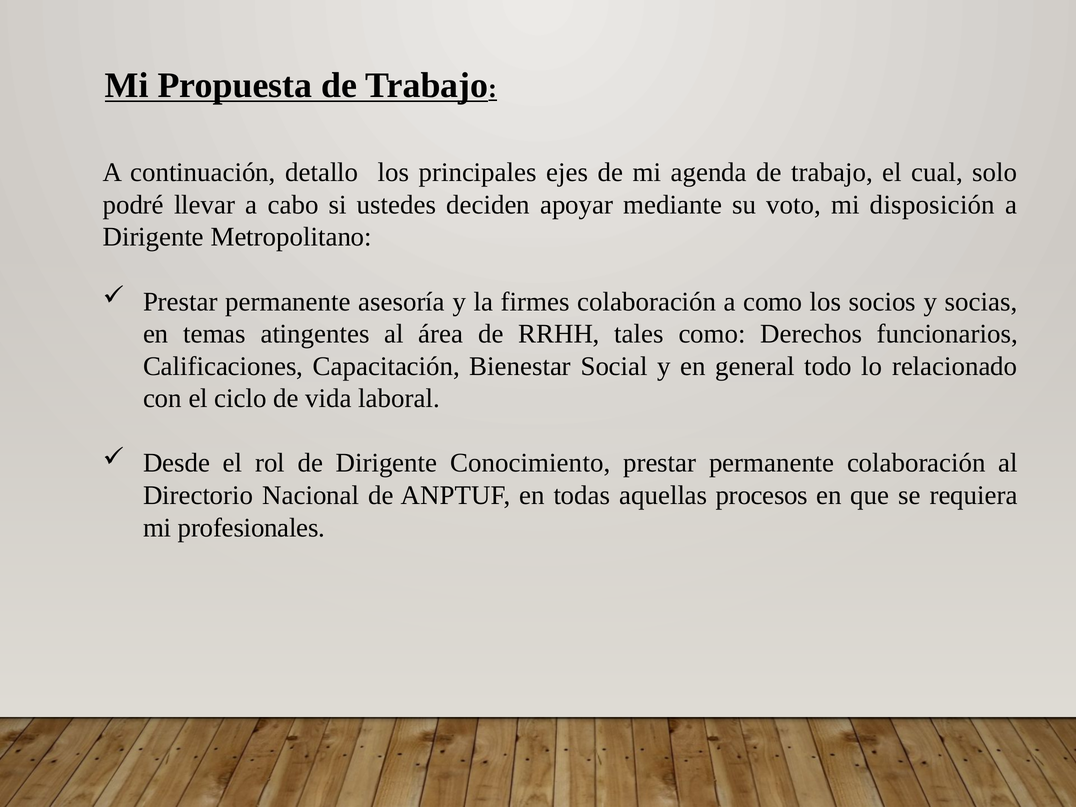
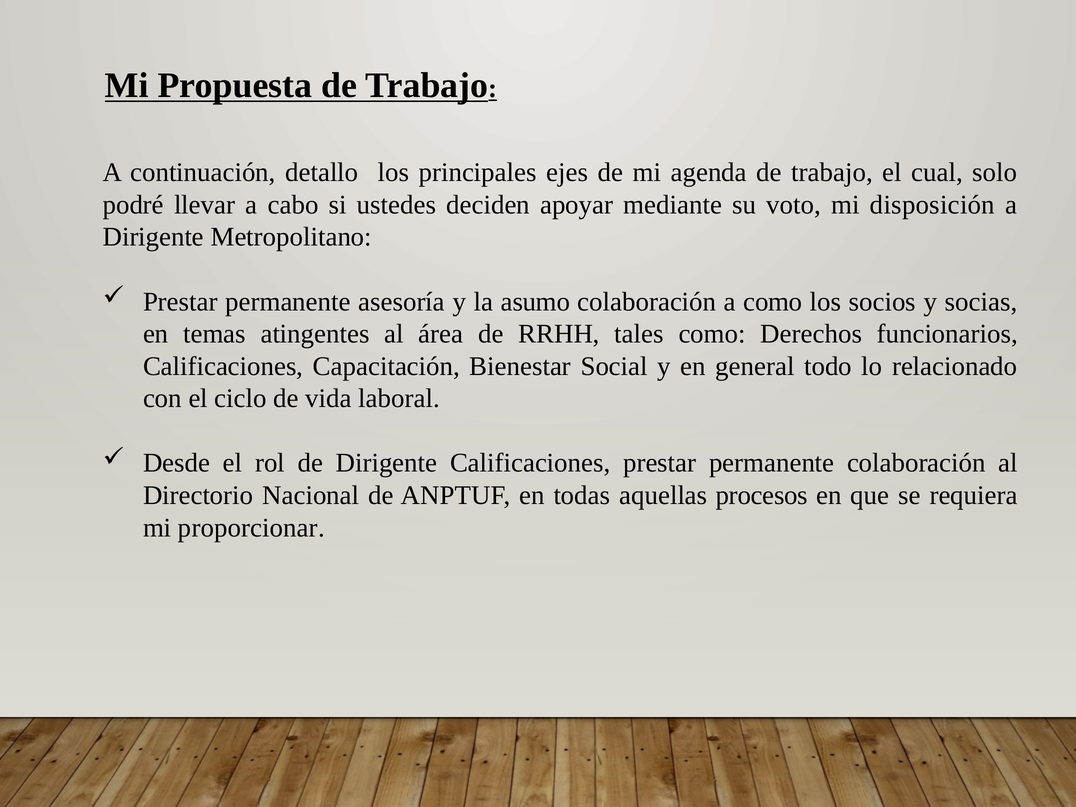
firmes: firmes -> asumo
Dirigente Conocimiento: Conocimiento -> Calificaciones
profesionales: profesionales -> proporcionar
